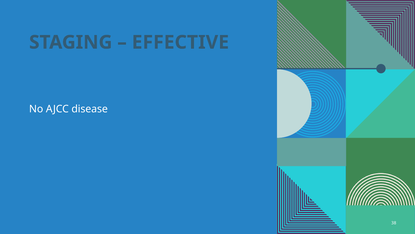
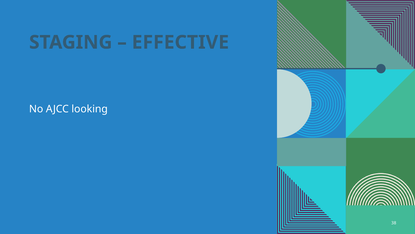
disease: disease -> looking
